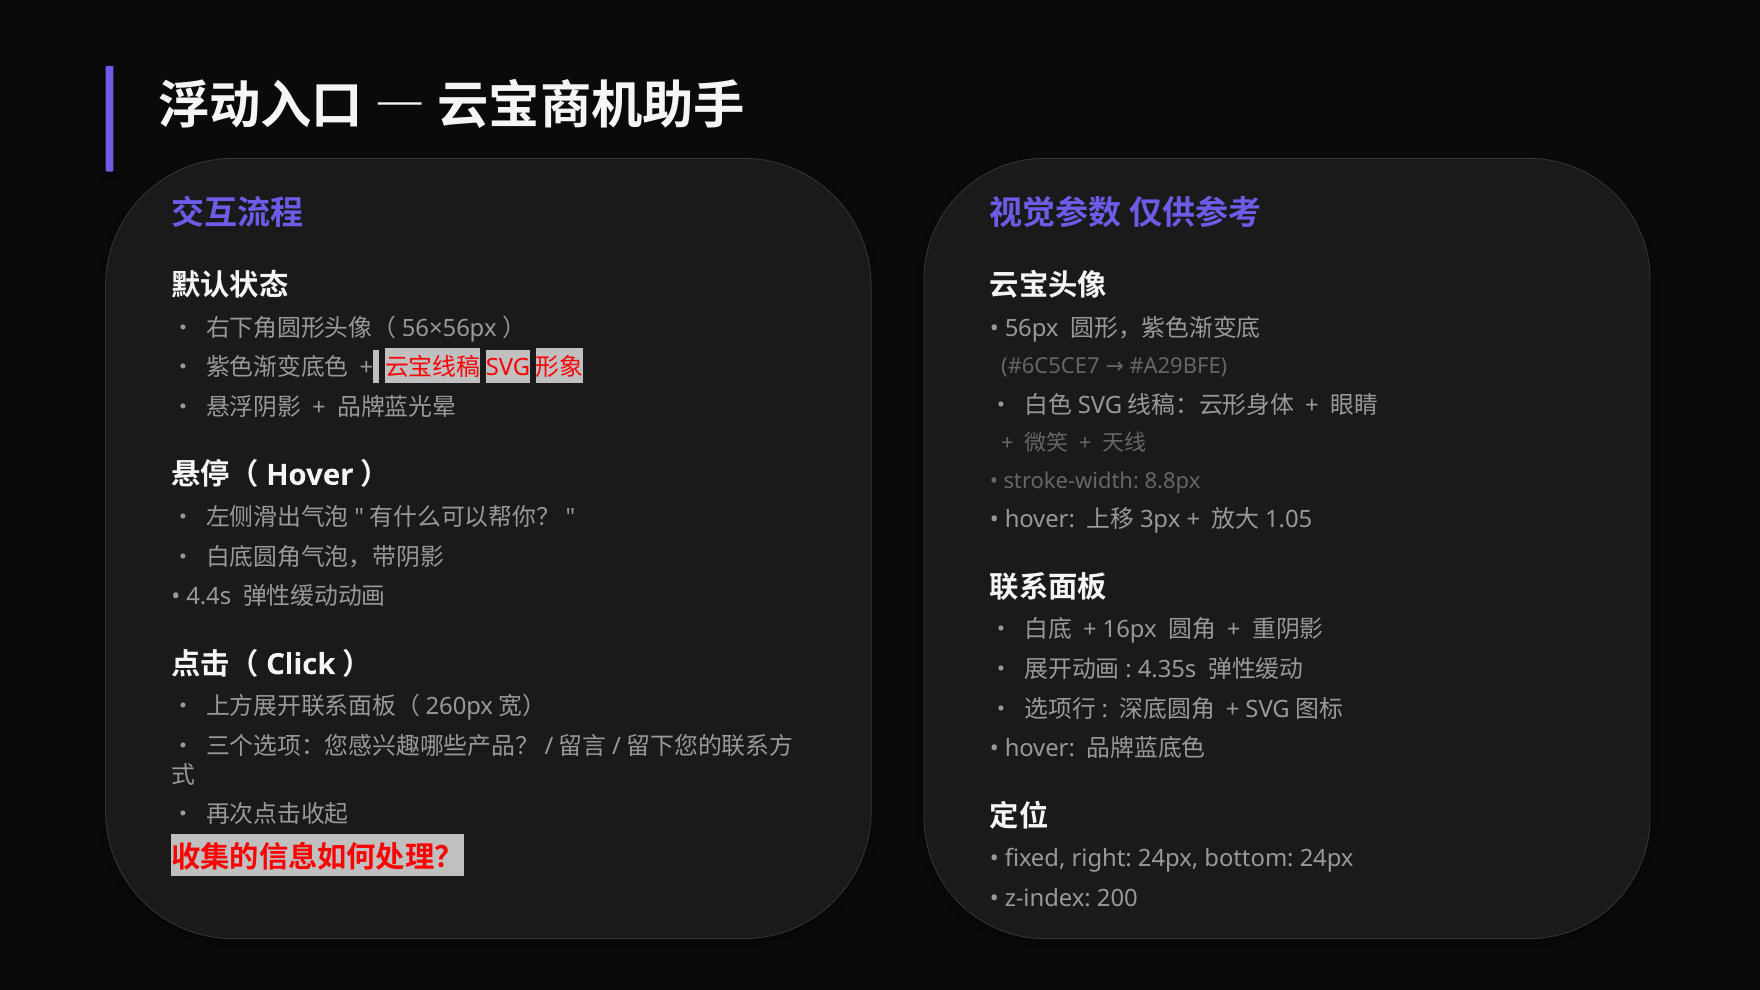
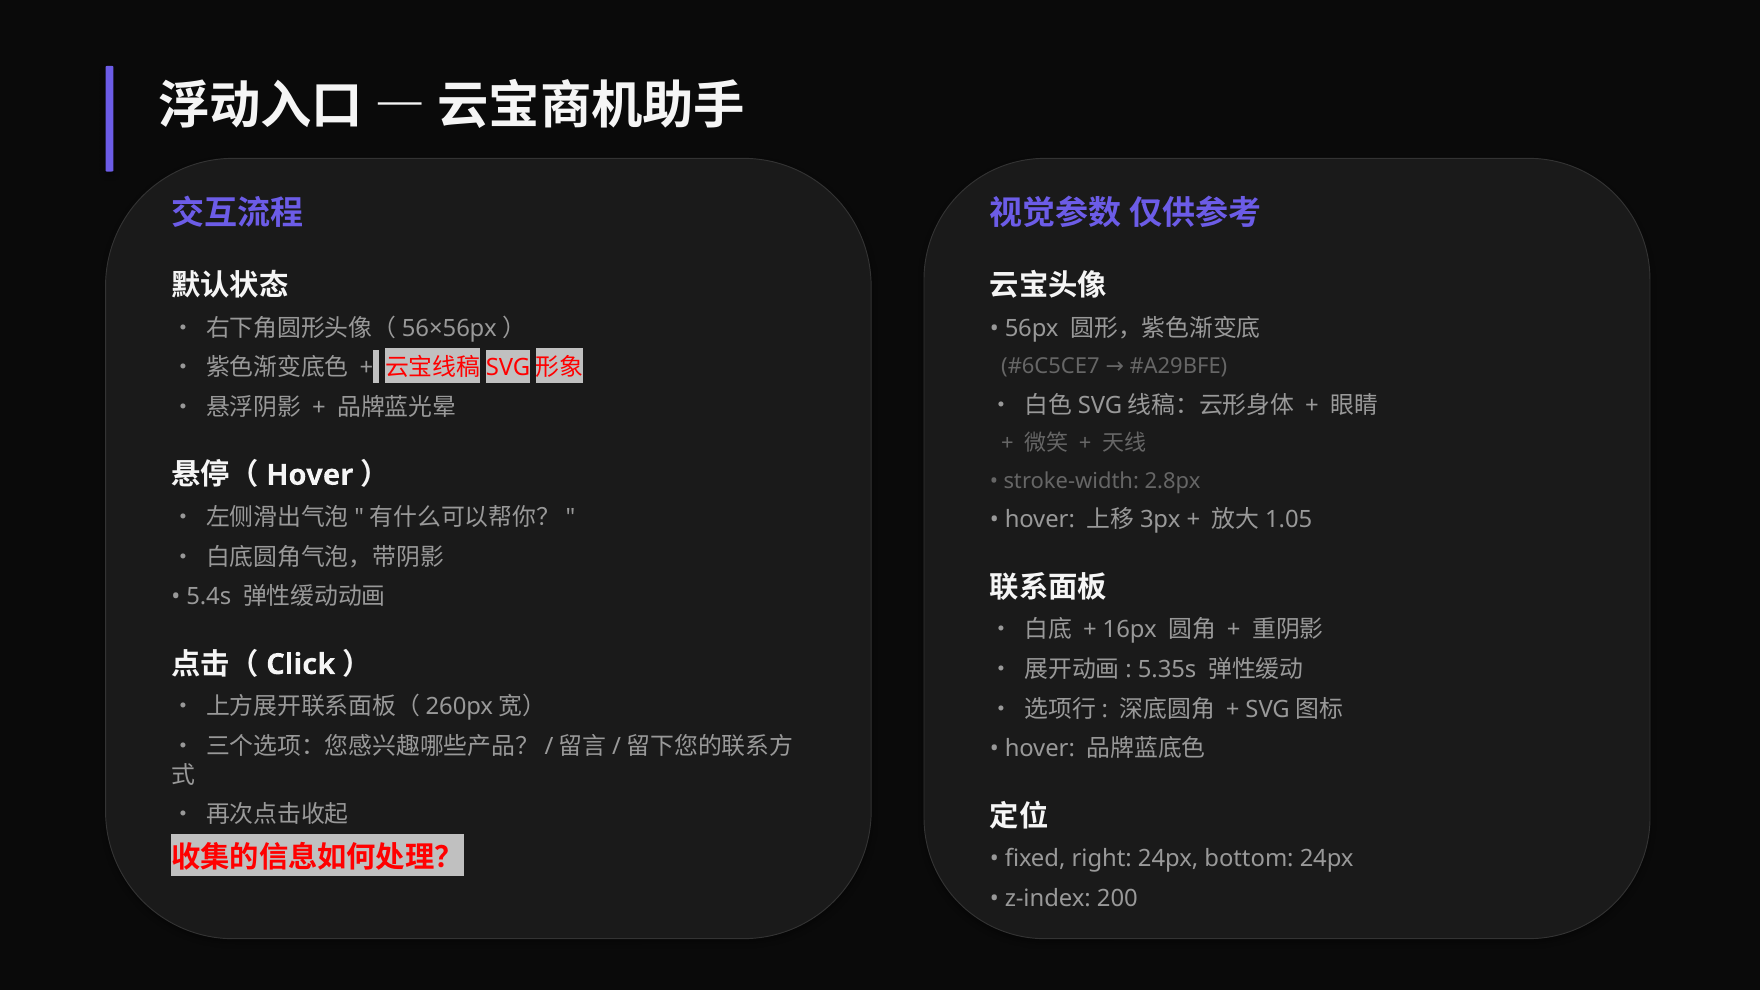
8.8px: 8.8px -> 2.8px
4.4s: 4.4s -> 5.4s
4.35s: 4.35s -> 5.35s
